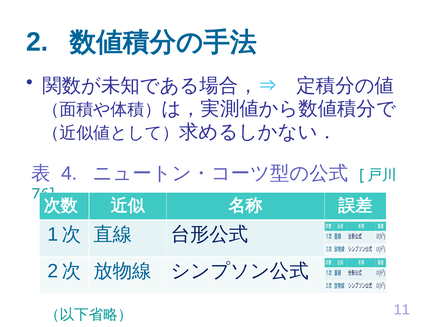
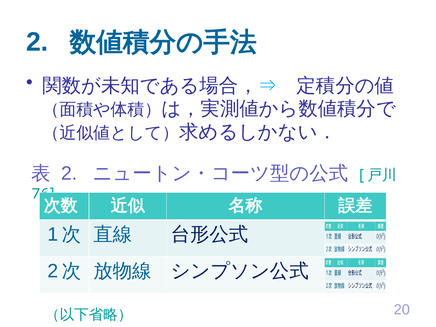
4 at (69, 174): 4 -> 2
11: 11 -> 20
